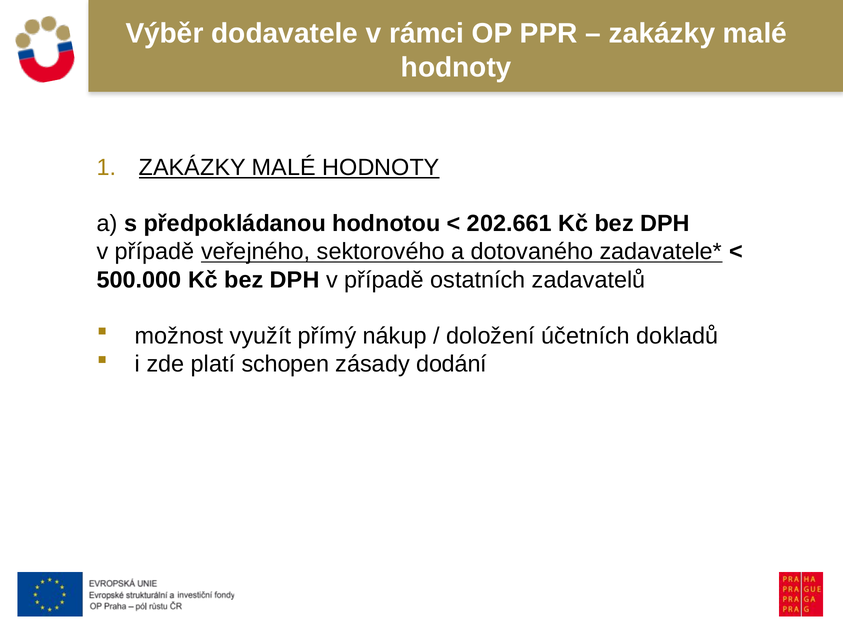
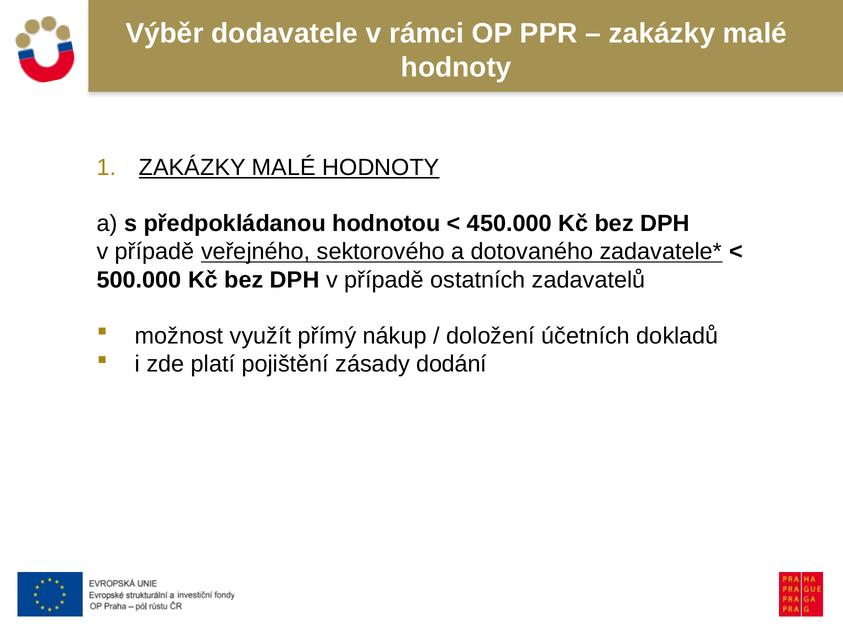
202.661: 202.661 -> 450.000
schopen: schopen -> pojištění
